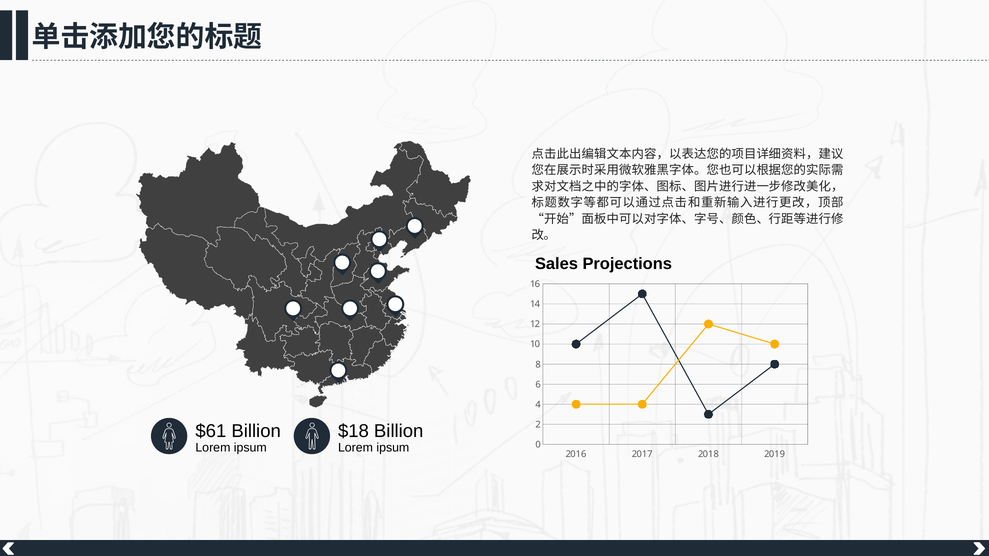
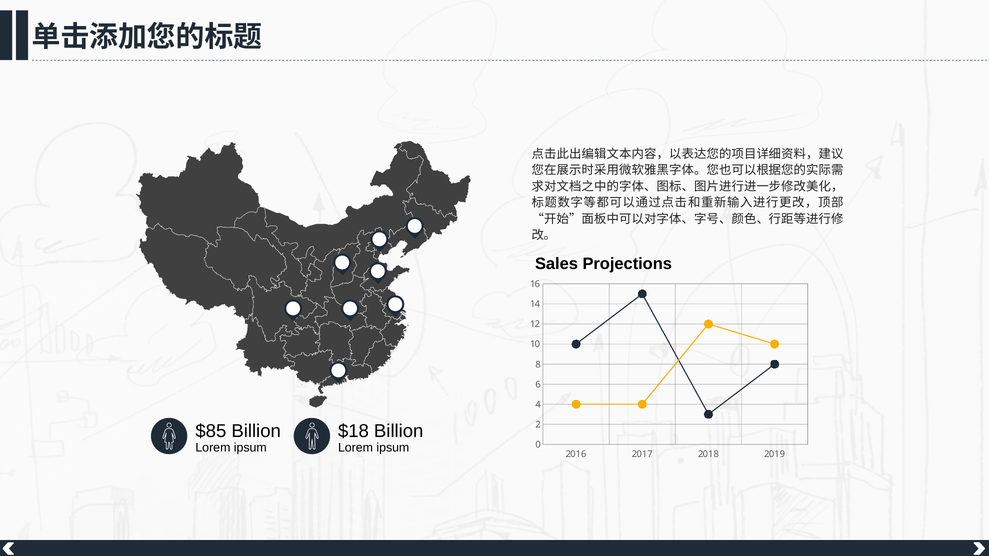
$61: $61 -> $85
